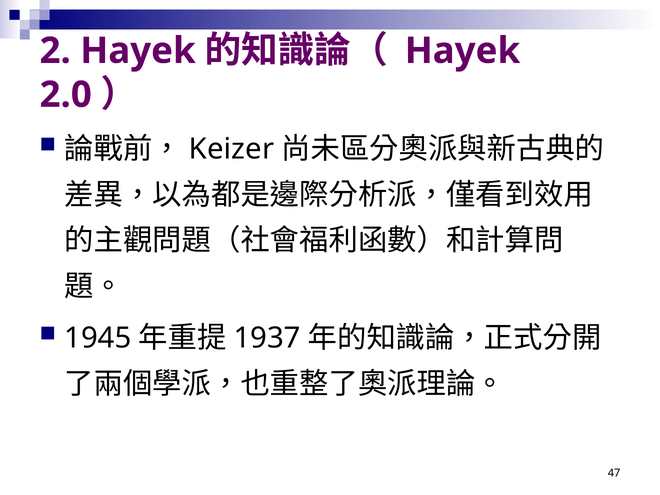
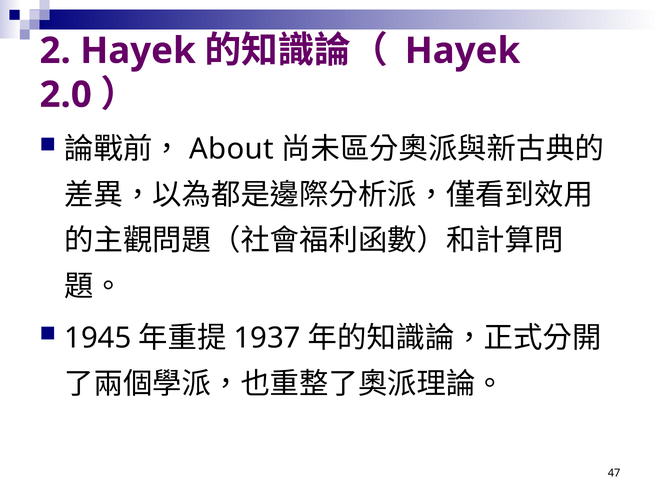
Keizer: Keizer -> About
